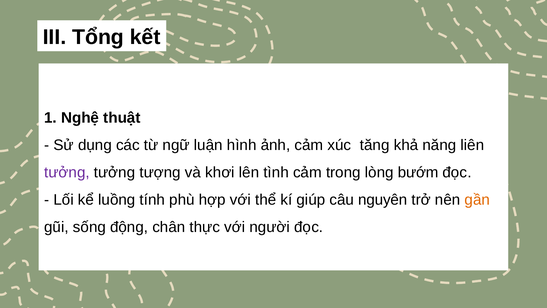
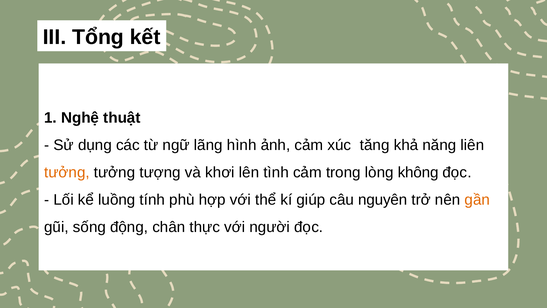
luận: luận -> lãng
tưởng at (67, 172) colour: purple -> orange
bướm: bướm -> không
